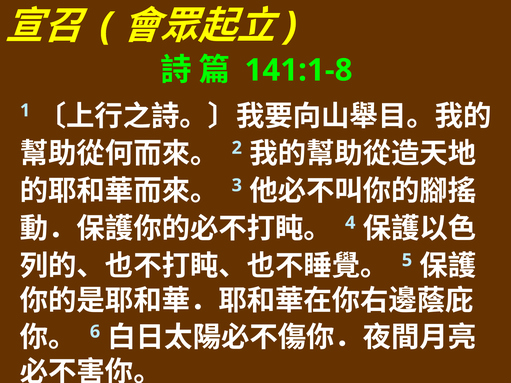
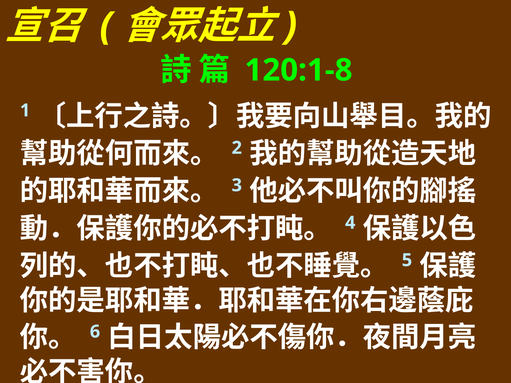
141:1-8: 141:1-8 -> 120:1-8
